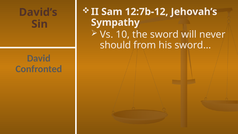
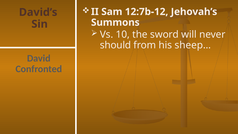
Sympathy: Sympathy -> Summons
sword…: sword… -> sheep…
